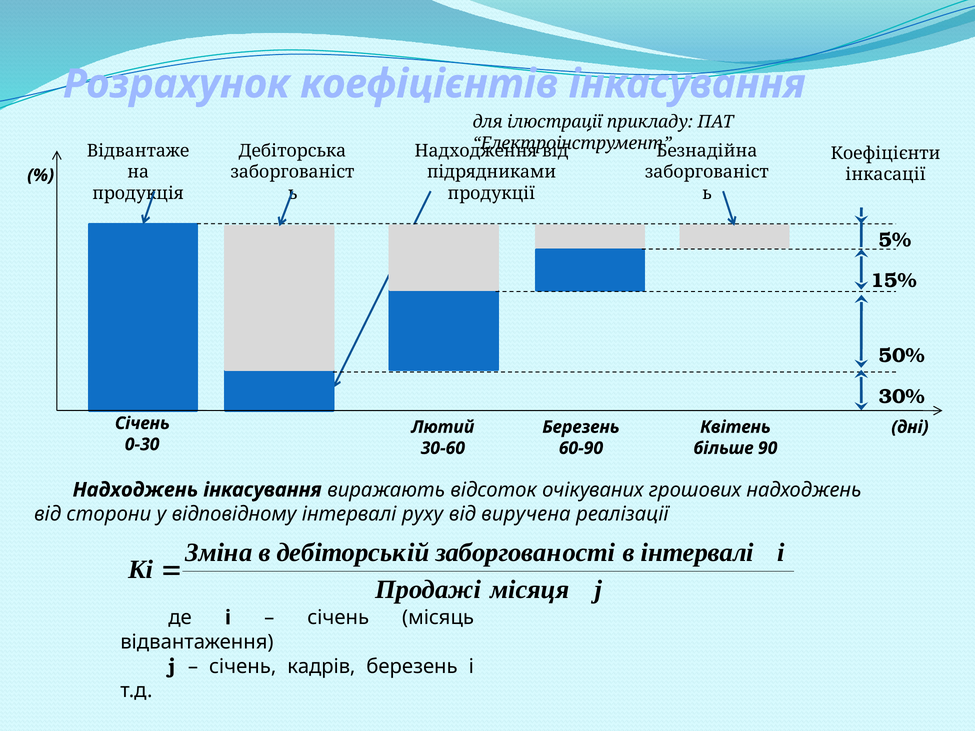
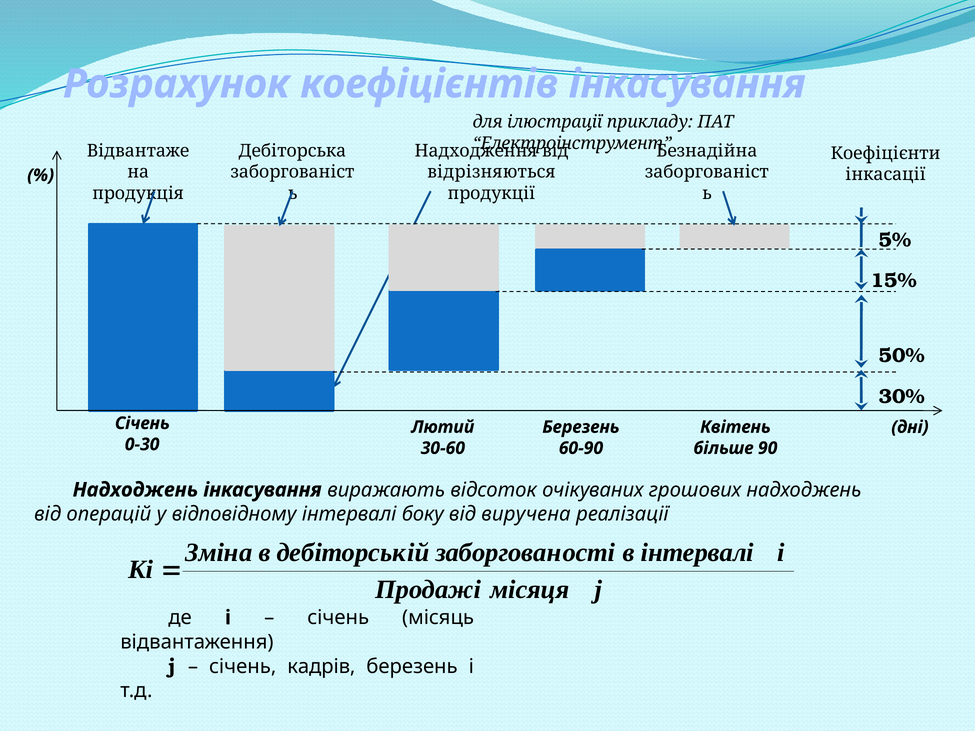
підрядниками: підрядниками -> відрізняються
сторони: сторони -> операцій
руху: руху -> боку
